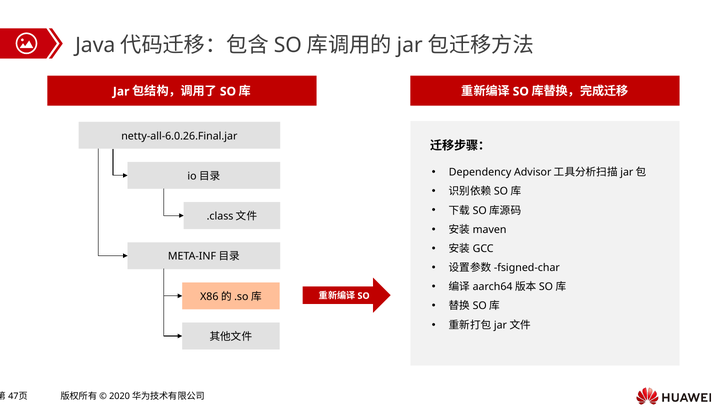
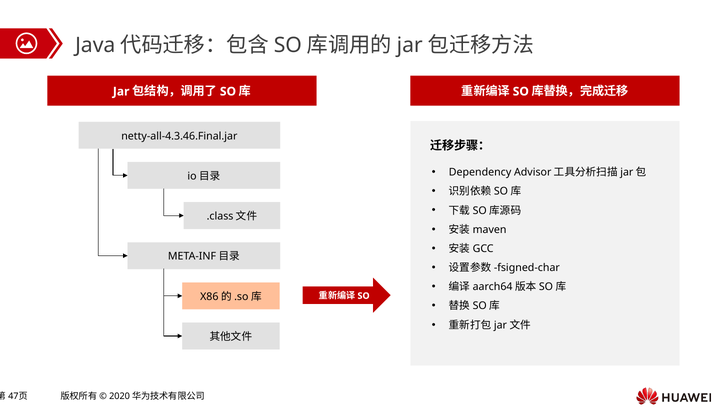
netty-all-6.0.26.Final.jar: netty-all-6.0.26.Final.jar -> netty-all-4.3.46.Final.jar
